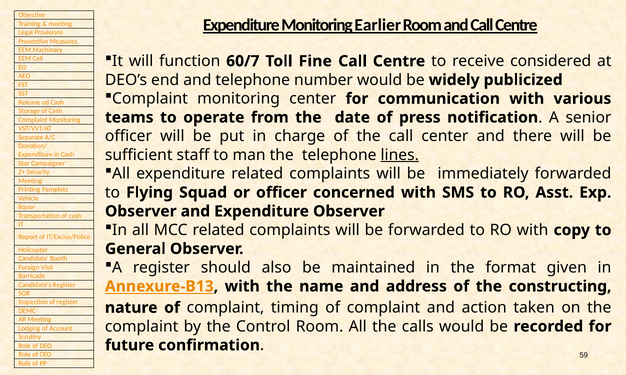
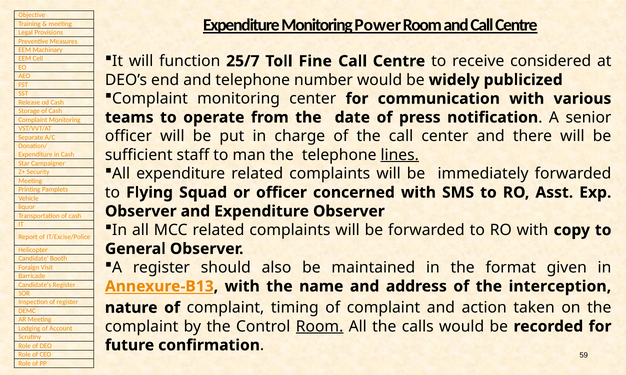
Earlier: Earlier -> Power
60/7: 60/7 -> 25/7
constructing: constructing -> interception
Room at (320, 327) underline: none -> present
